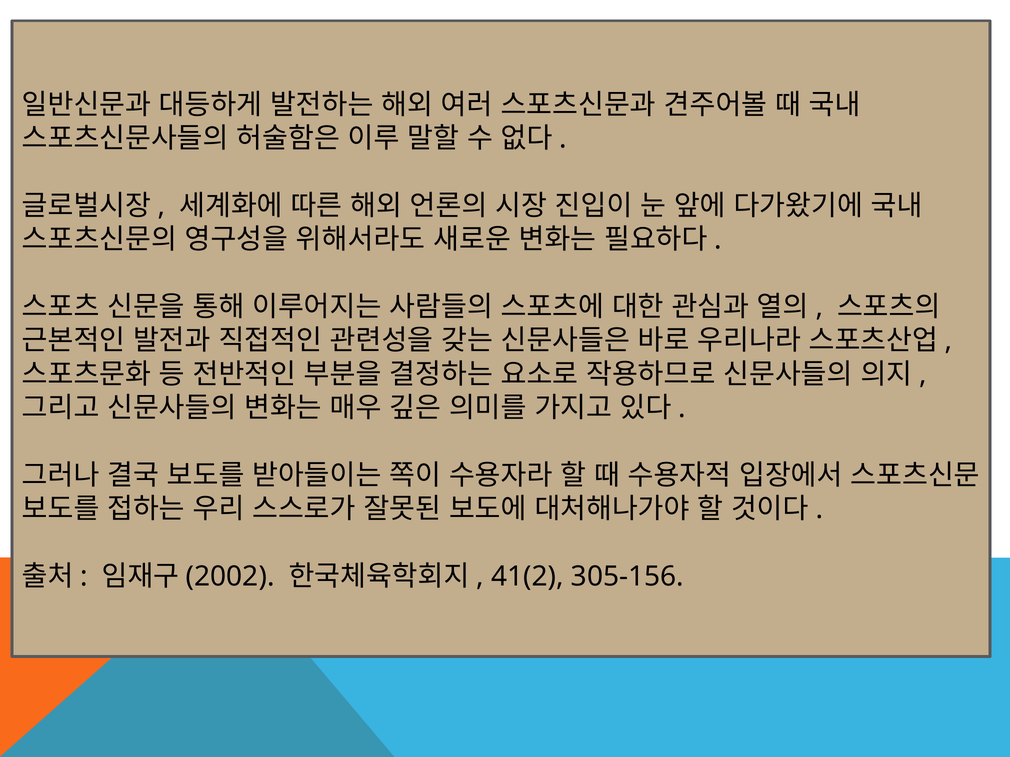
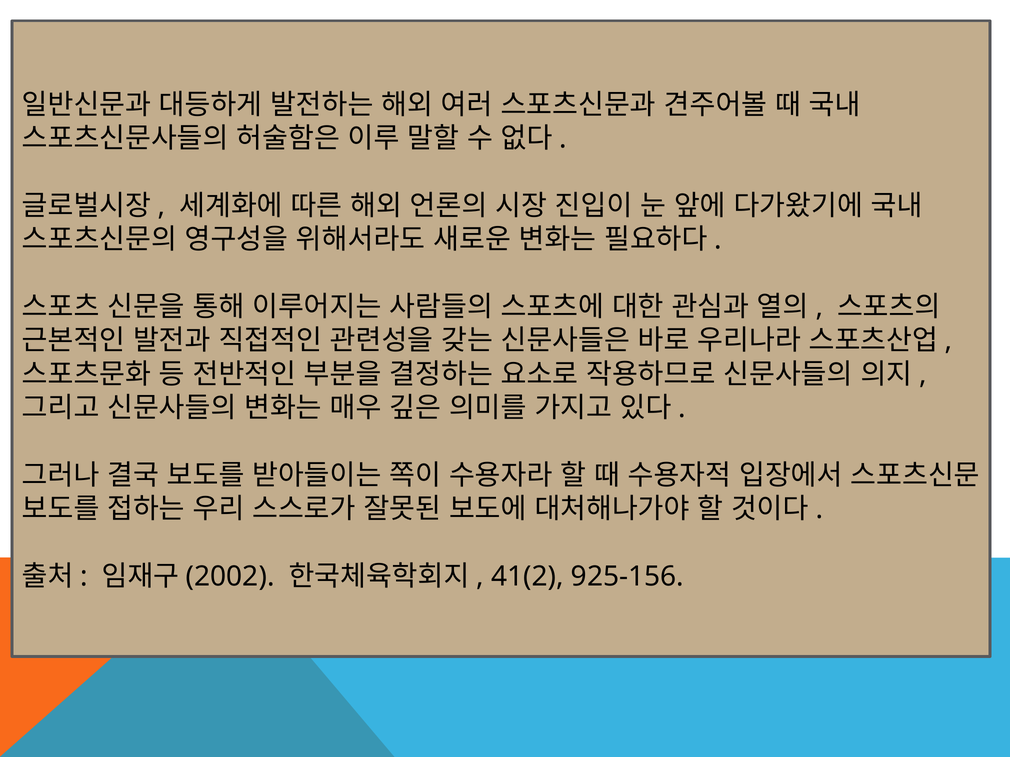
305-156: 305-156 -> 925-156
